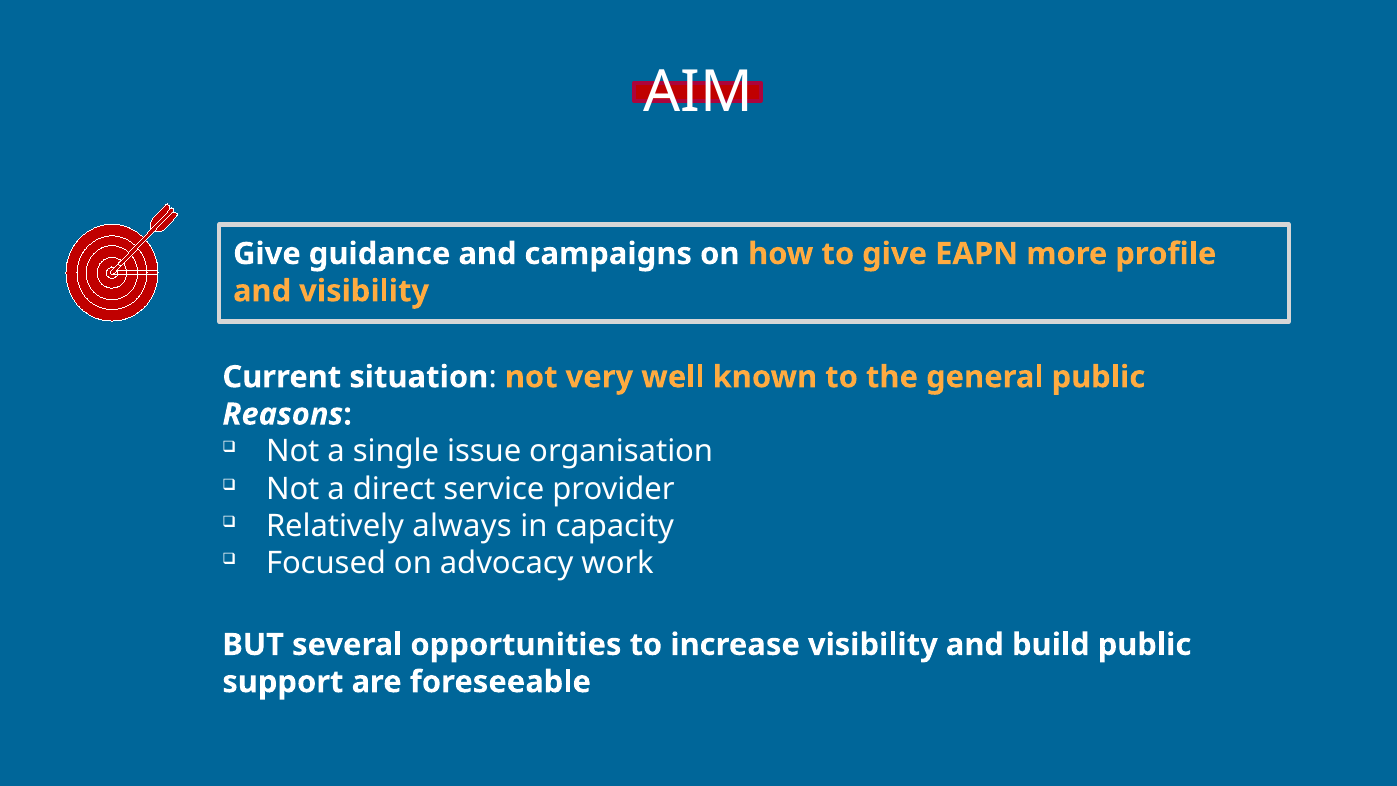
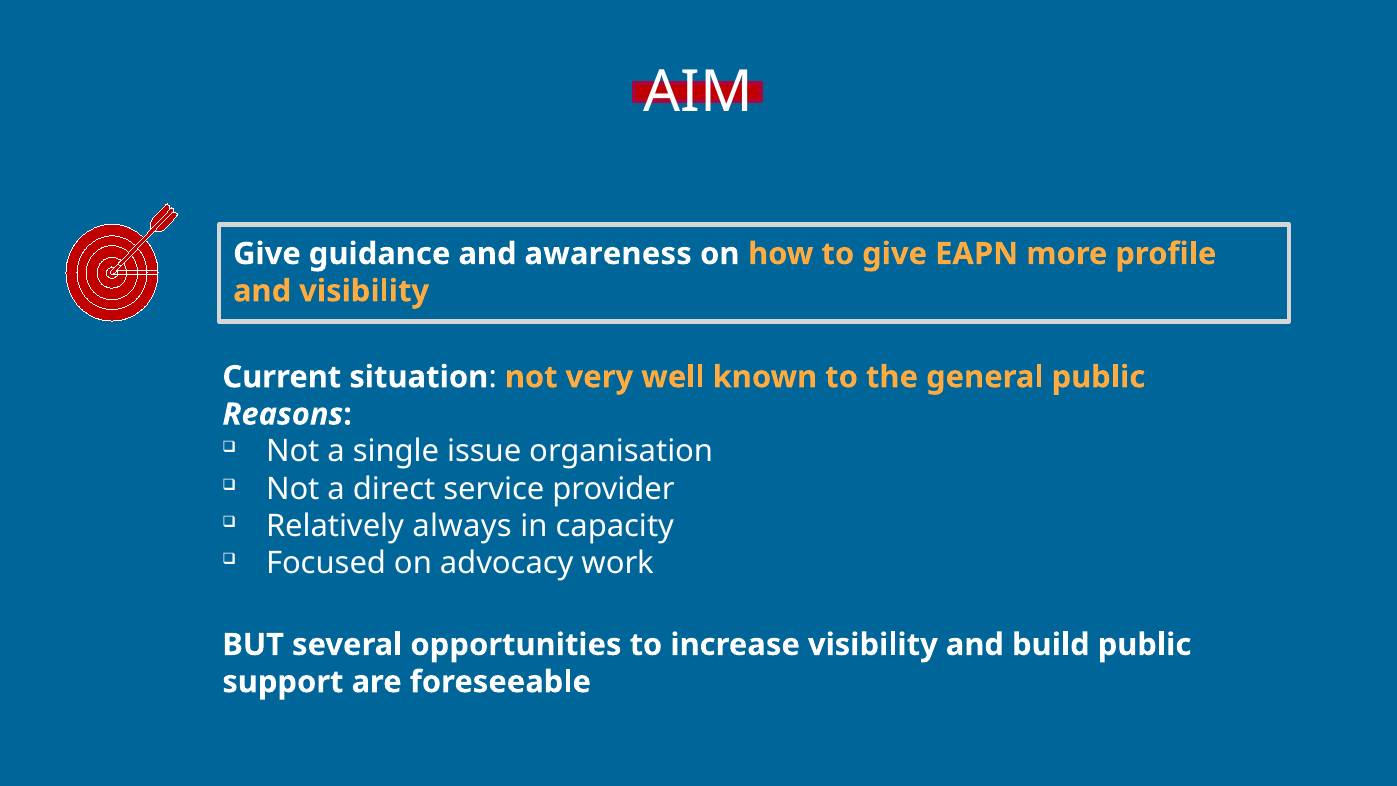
campaigns: campaigns -> awareness
